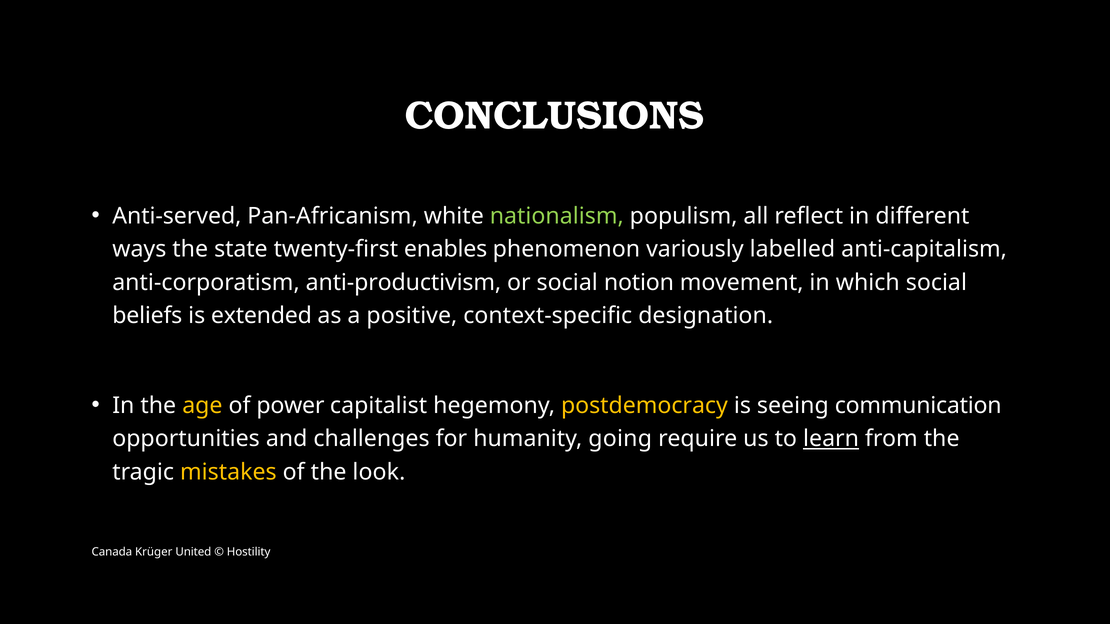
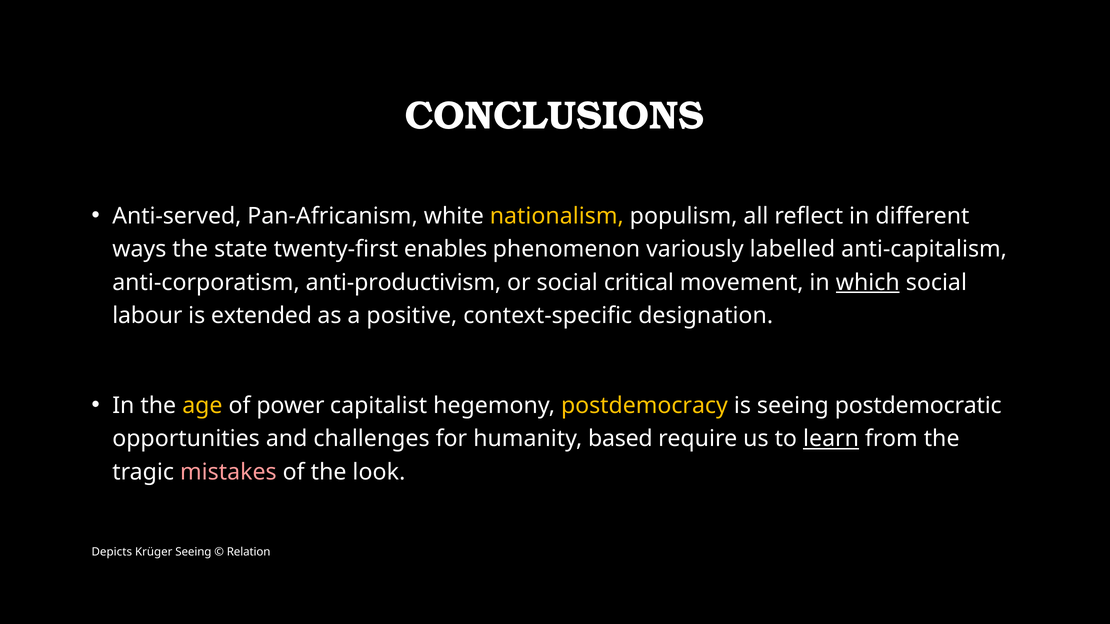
nationalism colour: light green -> yellow
notion: notion -> critical
which underline: none -> present
beliefs: beliefs -> labour
communication: communication -> postdemocratic
going: going -> based
mistakes colour: yellow -> pink
Canada: Canada -> Depicts
Krüger United: United -> Seeing
Hostility: Hostility -> Relation
